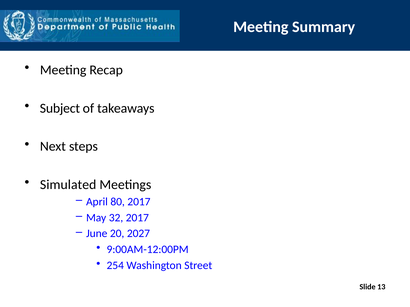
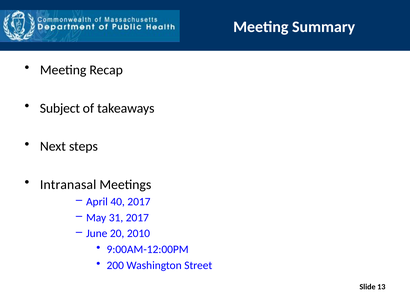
Simulated: Simulated -> Intranasal
80: 80 -> 40
32: 32 -> 31
2027: 2027 -> 2010
254: 254 -> 200
